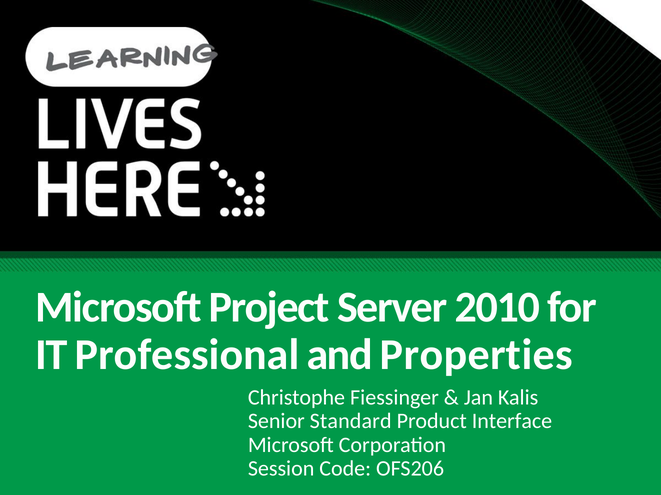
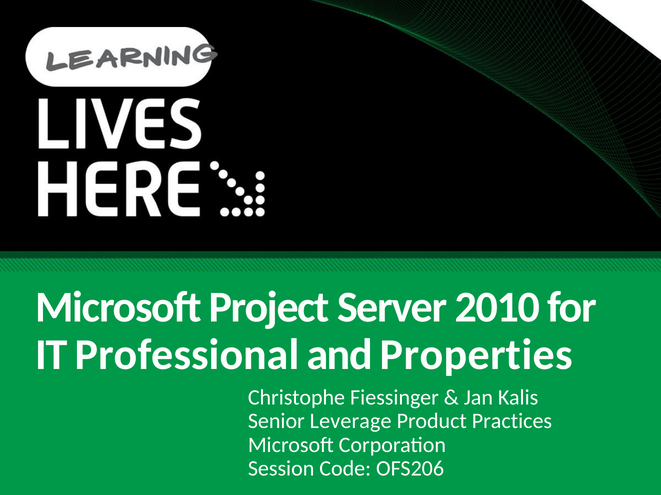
Standard: Standard -> Leverage
Interface: Interface -> Practices
